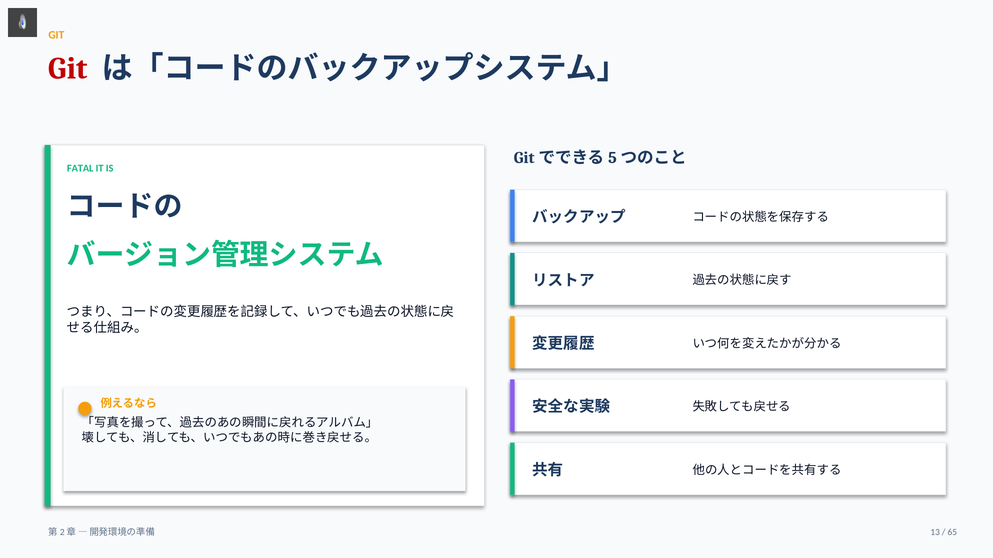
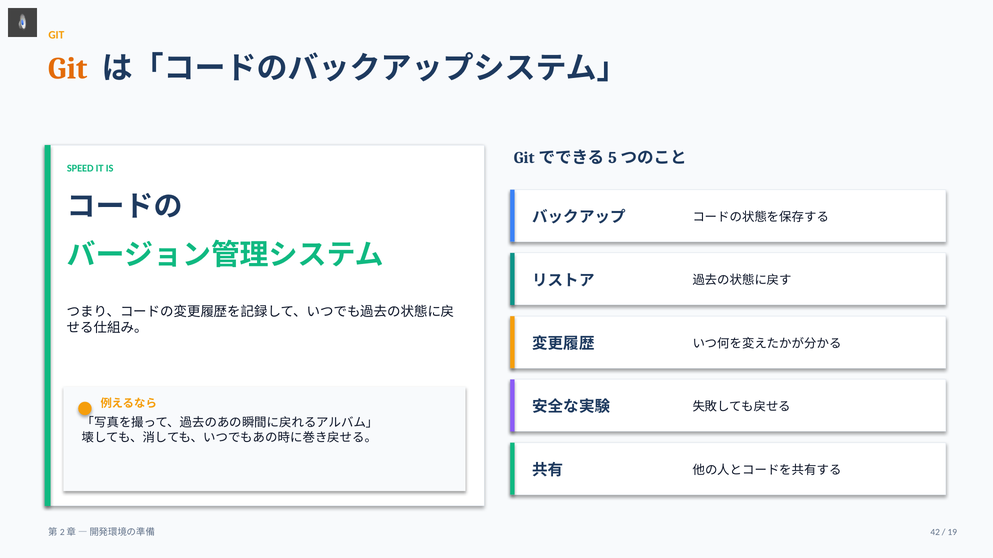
Git at (68, 68) colour: red -> orange
FATAL: FATAL -> SPEED
13: 13 -> 42
65: 65 -> 19
